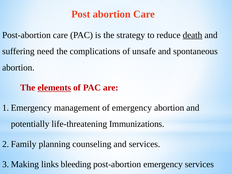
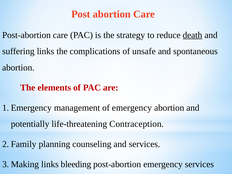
suffering need: need -> links
elements underline: present -> none
Immunizations: Immunizations -> Contraception
